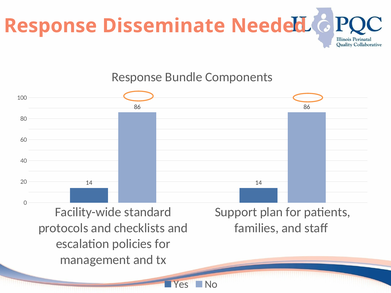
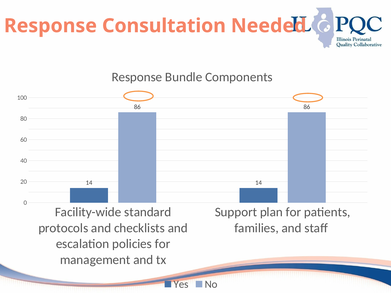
Disseminate: Disseminate -> Consultation
